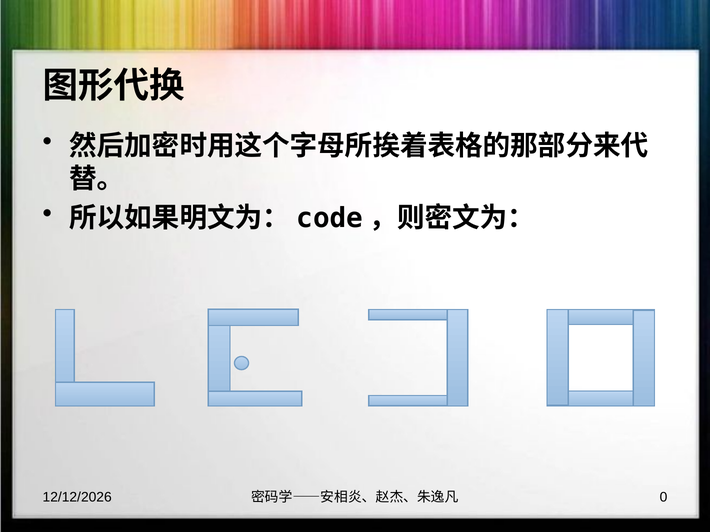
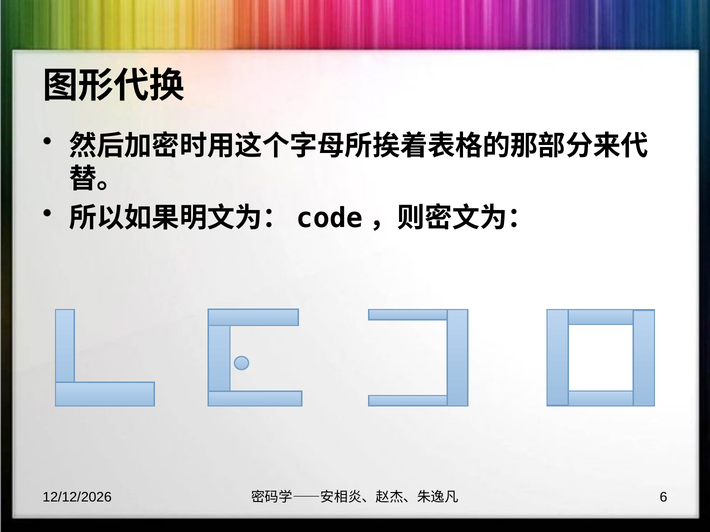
0: 0 -> 6
